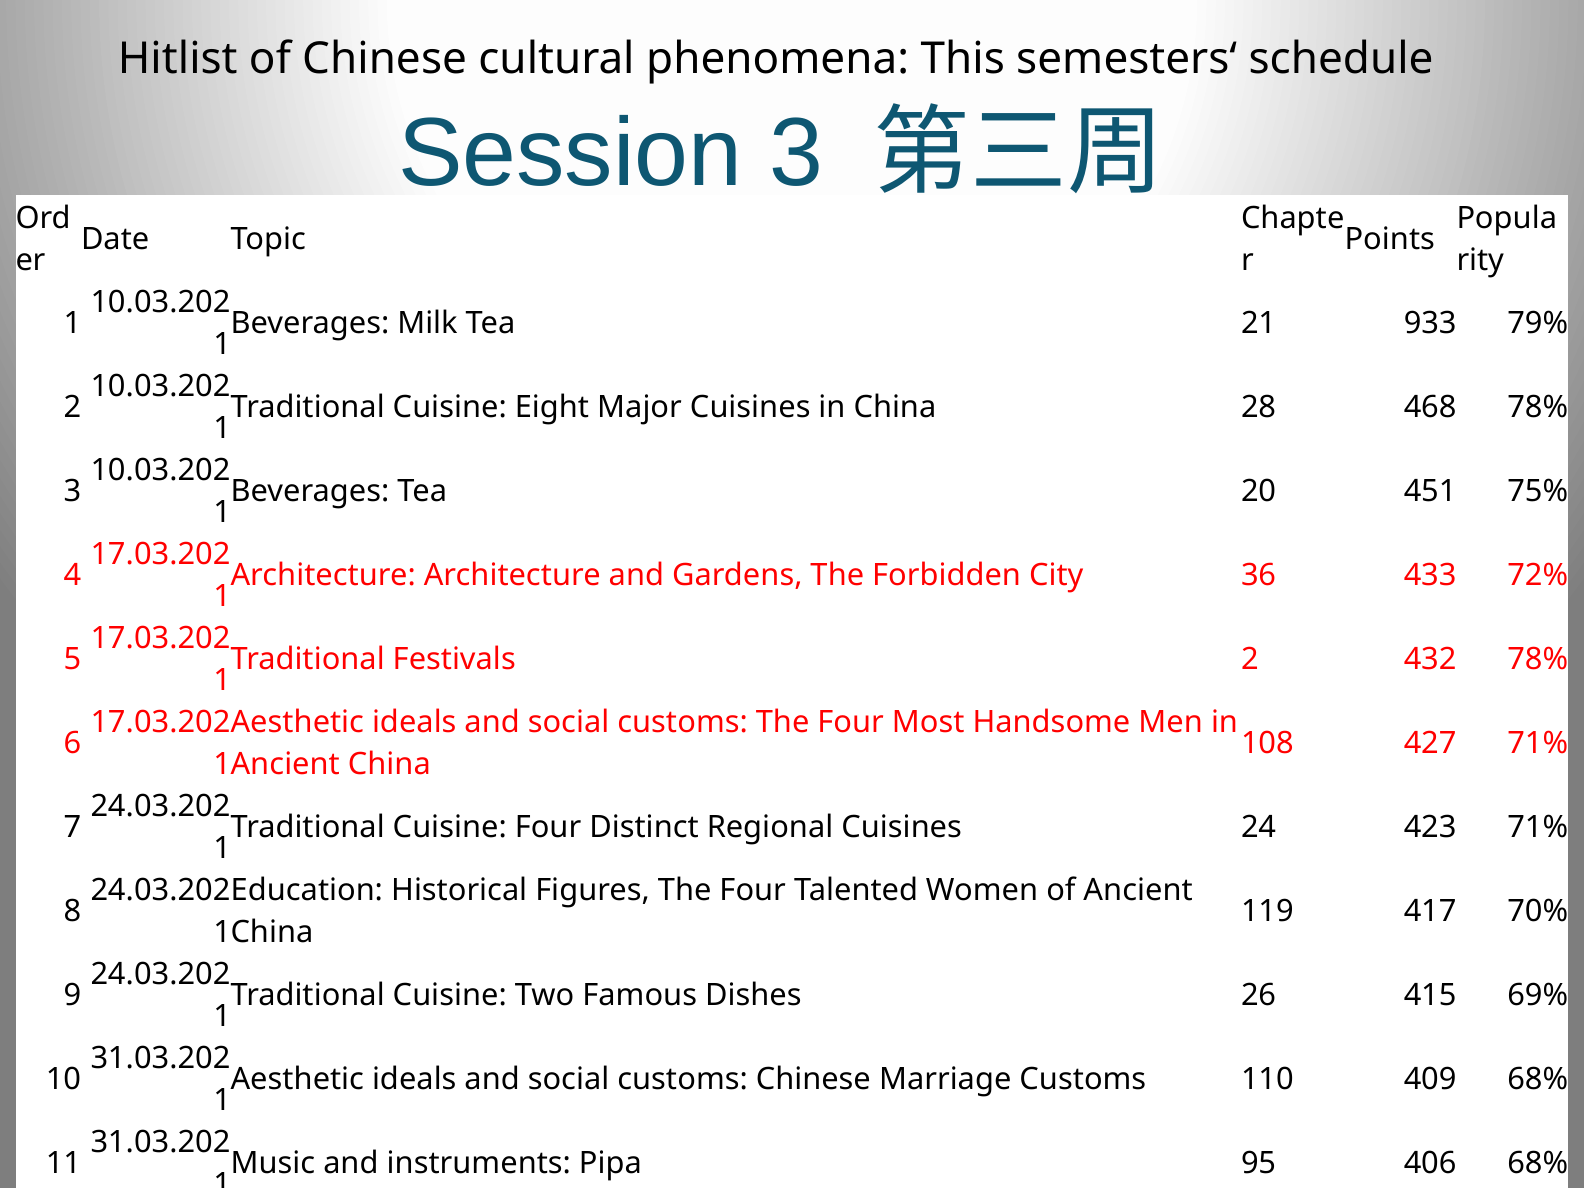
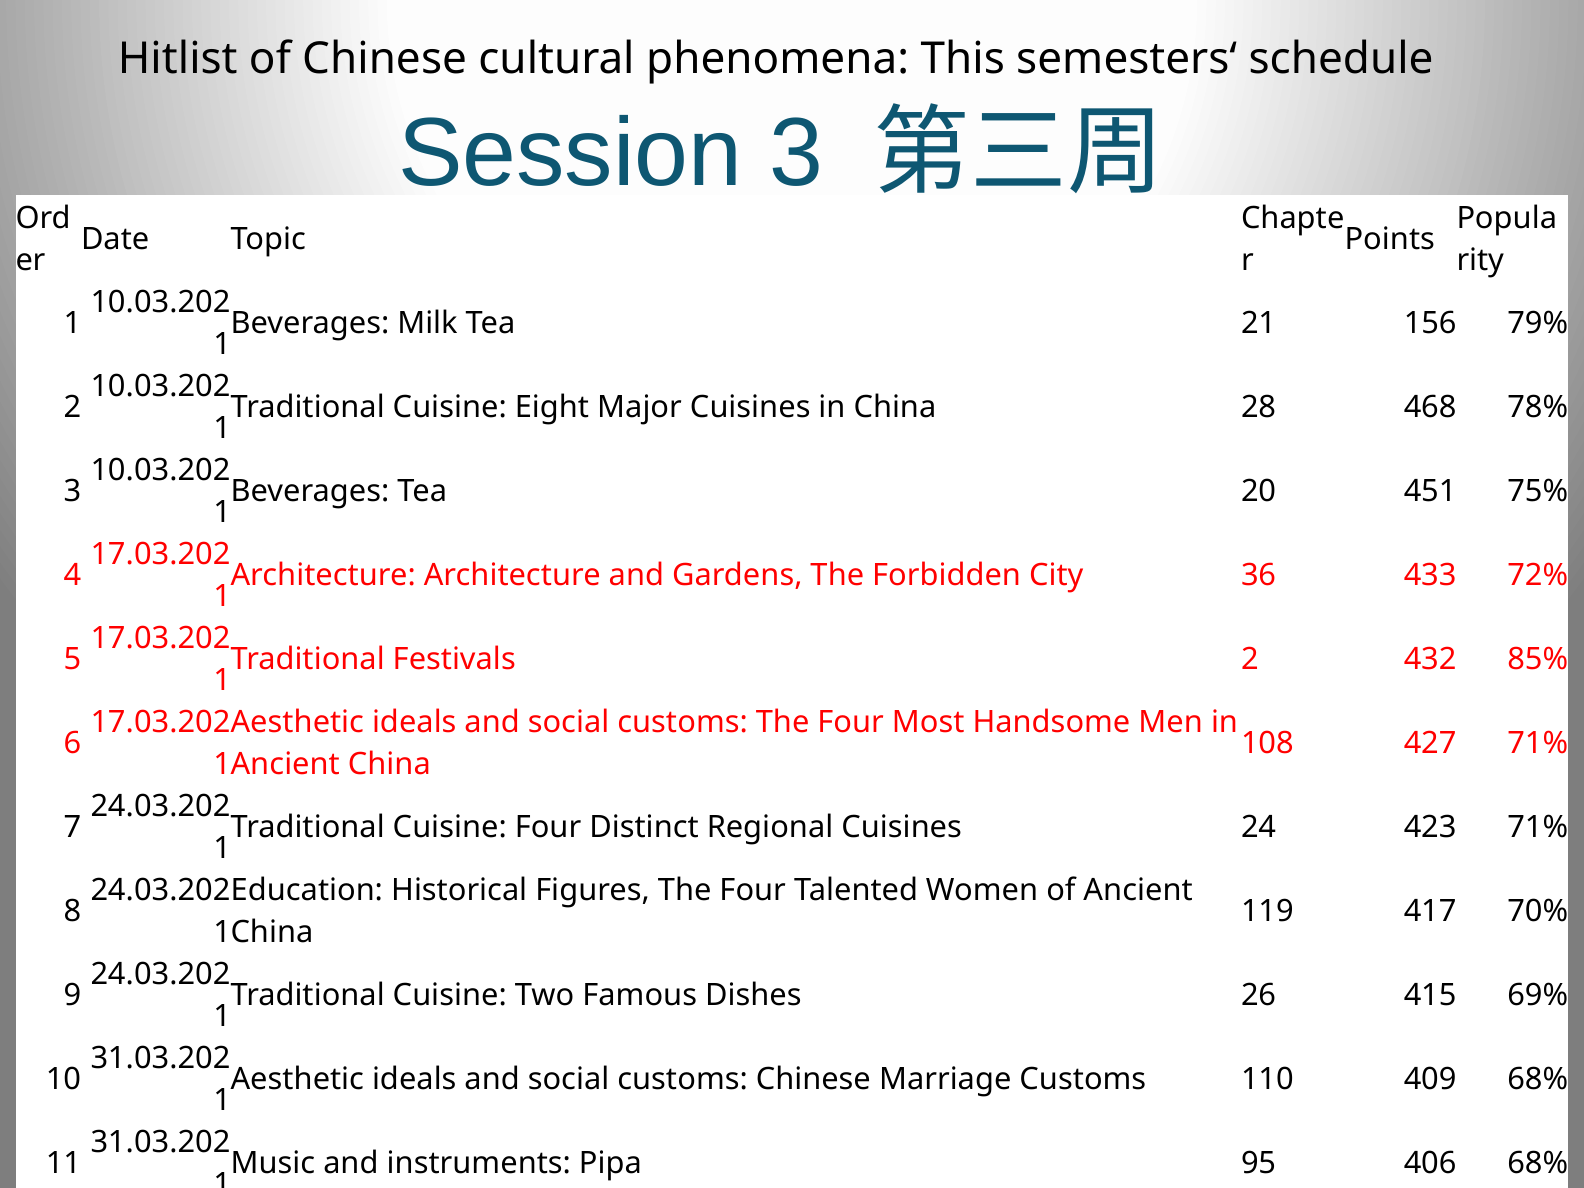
933: 933 -> 156
432 78%: 78% -> 85%
